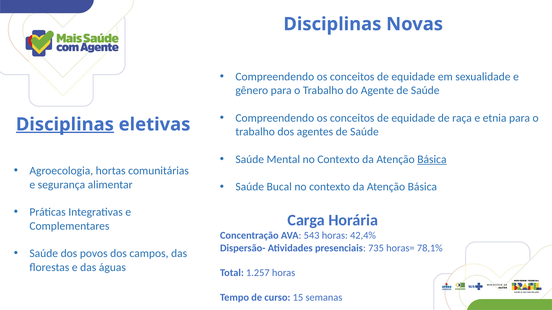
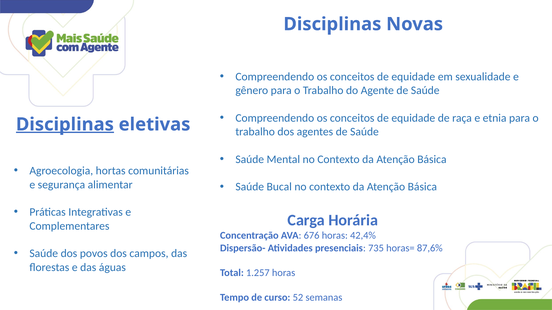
Básica at (432, 160) underline: present -> none
543: 543 -> 676
78,1%: 78,1% -> 87,6%
15: 15 -> 52
